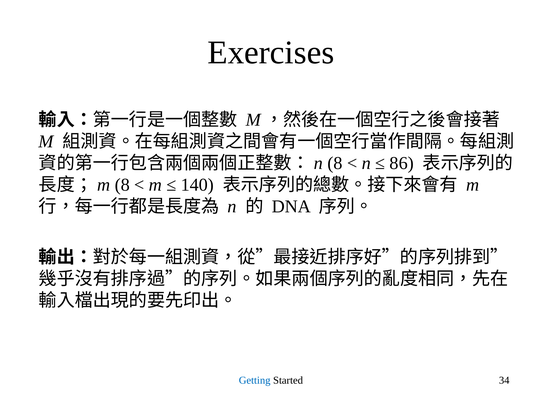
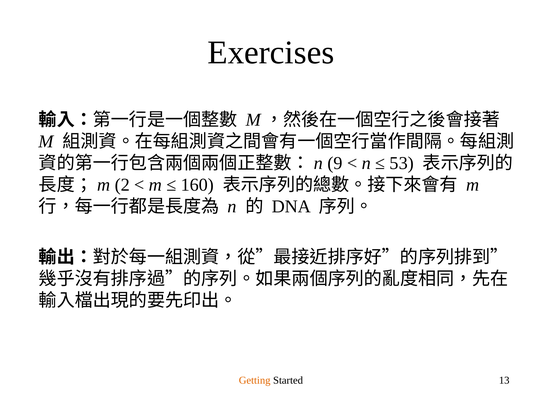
8 at (335, 163): 8 -> 9
86: 86 -> 53
8 at (122, 185): 8 -> 2
140: 140 -> 160
Getting colour: blue -> orange
34: 34 -> 13
